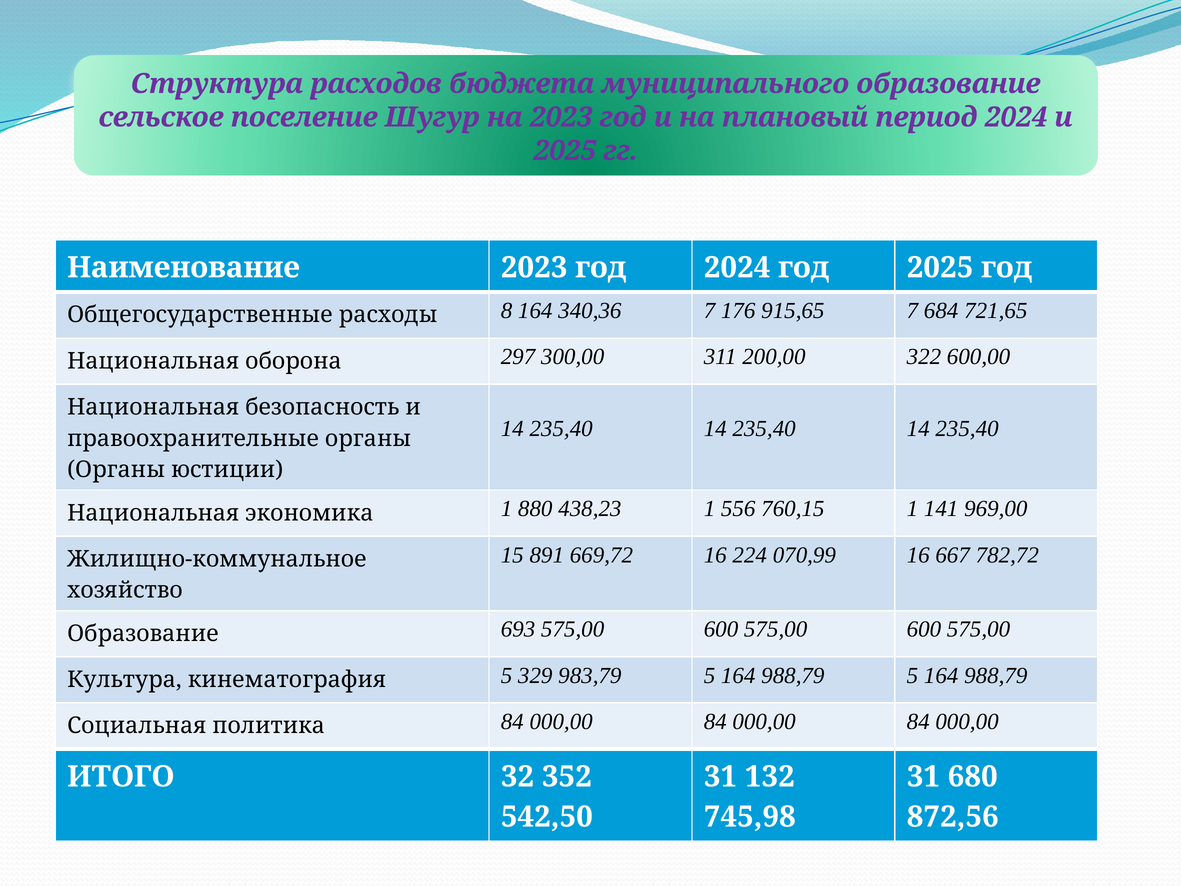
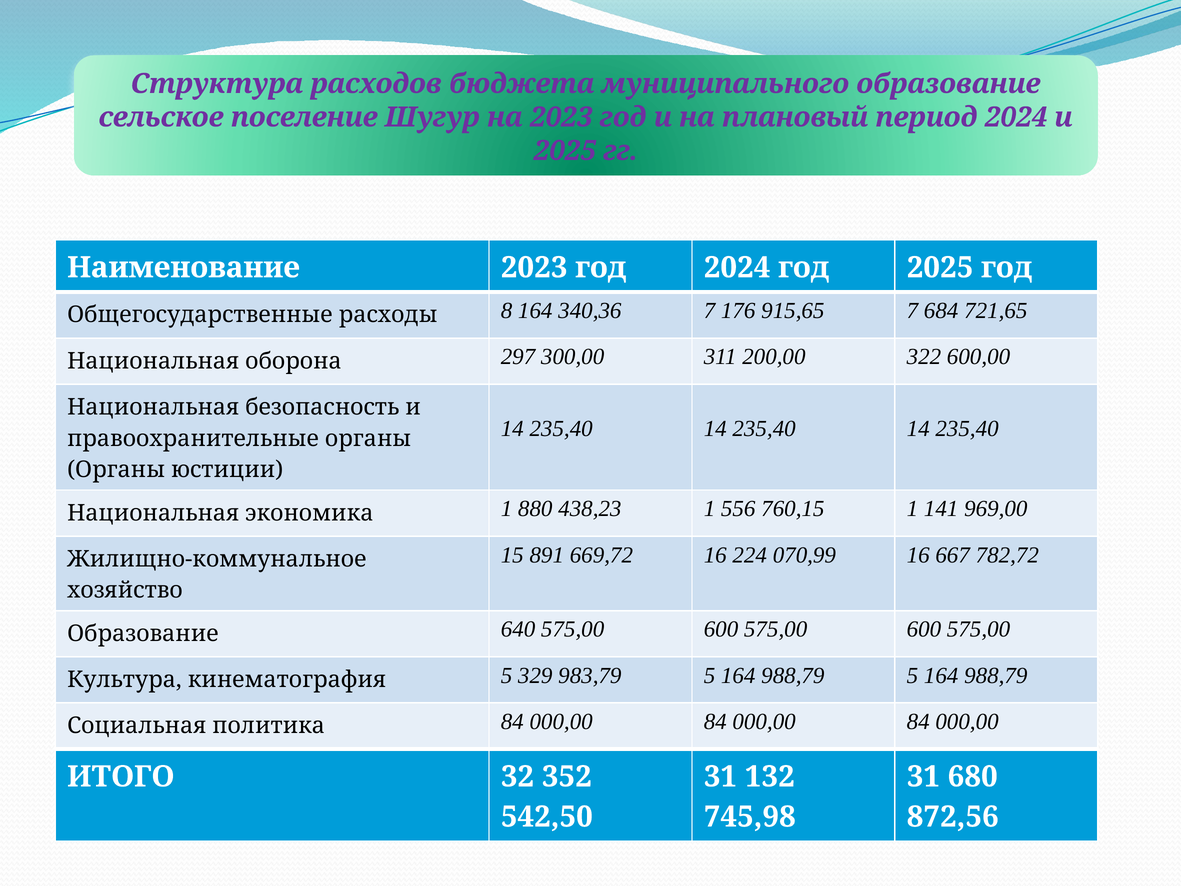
693: 693 -> 640
